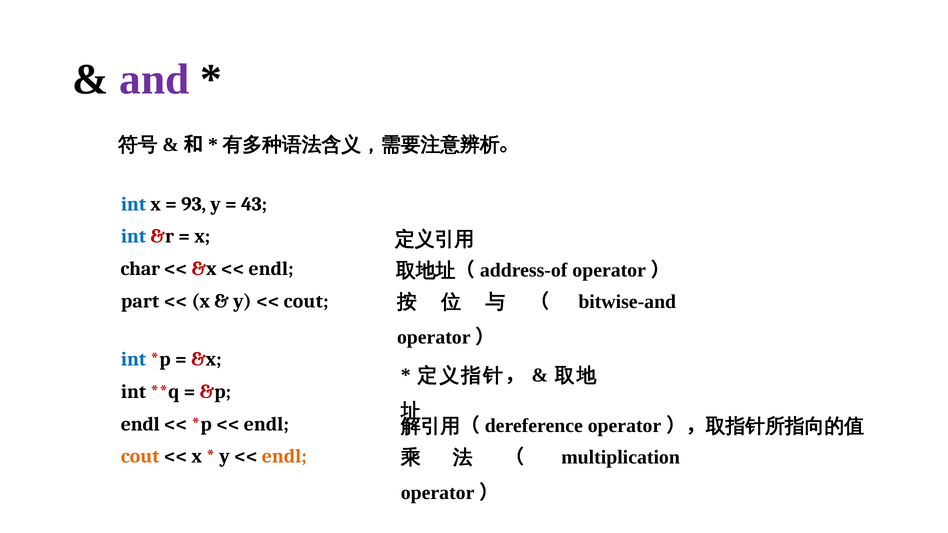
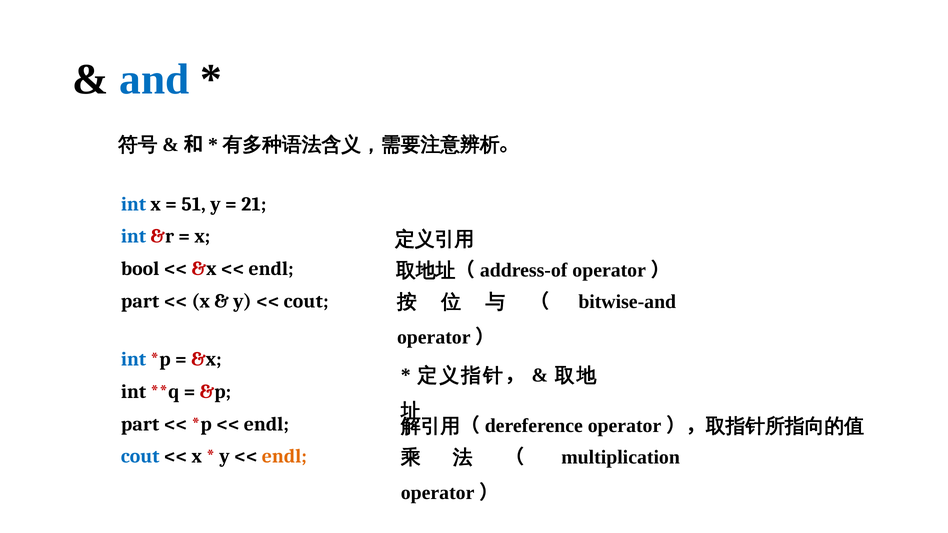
and colour: purple -> blue
93: 93 -> 51
43: 43 -> 21
char: char -> bool
endl at (140, 424): endl -> part
cout at (140, 457) colour: orange -> blue
